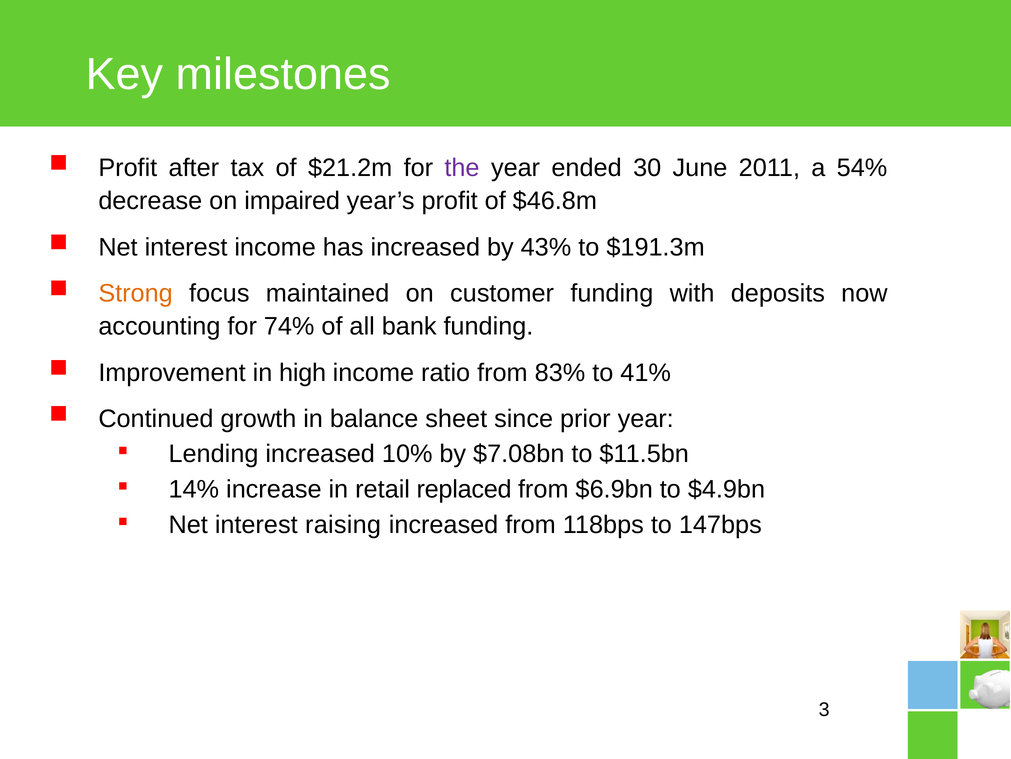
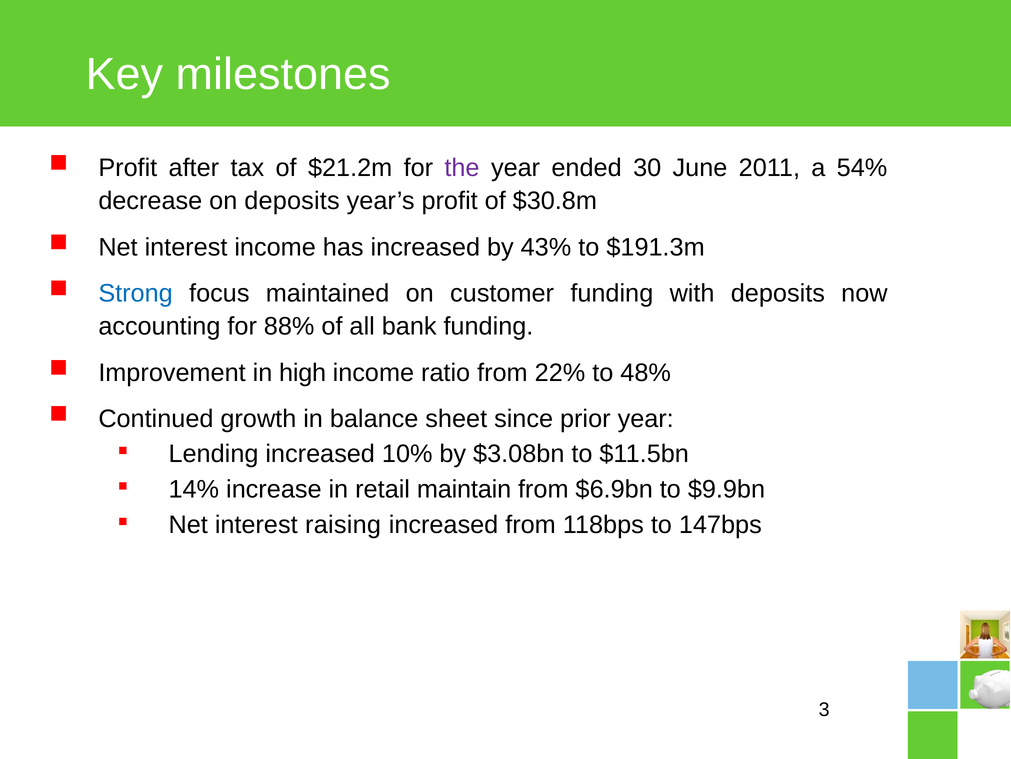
on impaired: impaired -> deposits
$46.8m: $46.8m -> $30.8m
Strong colour: orange -> blue
74%: 74% -> 88%
83%: 83% -> 22%
41%: 41% -> 48%
$7.08bn: $7.08bn -> $3.08bn
replaced: replaced -> maintain
$4.9bn: $4.9bn -> $9.9bn
